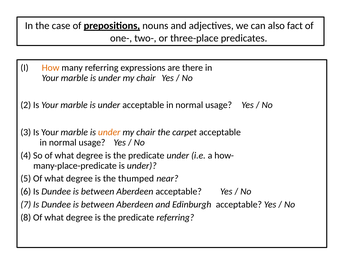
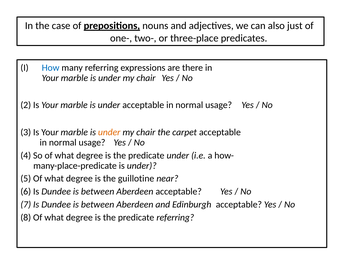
fact: fact -> just
How colour: orange -> blue
thumped: thumped -> guillotine
